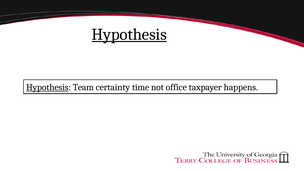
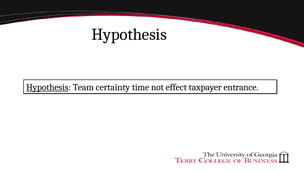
Hypothesis at (129, 34) underline: present -> none
office: office -> effect
happens: happens -> entrance
